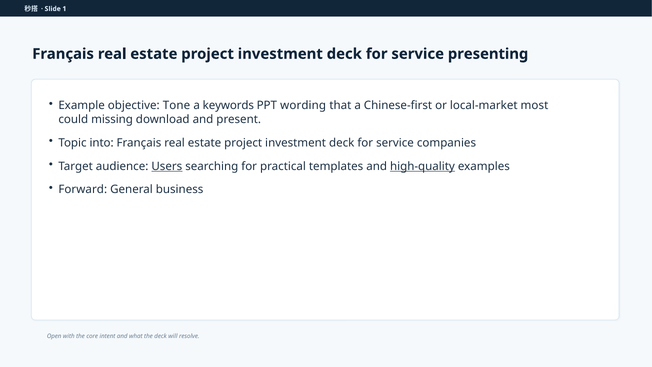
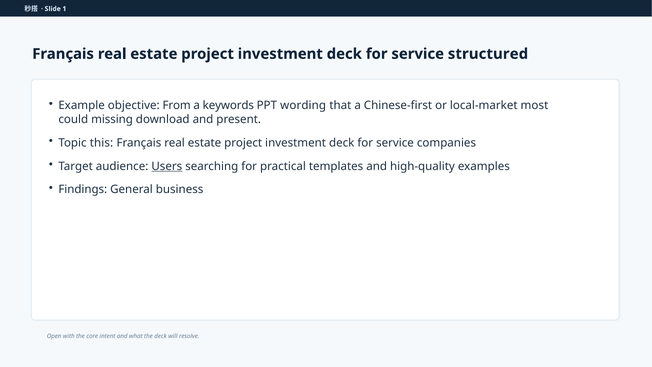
presenting: presenting -> structured
Tone: Tone -> From
into: into -> this
high-quality underline: present -> none
Forward: Forward -> Findings
